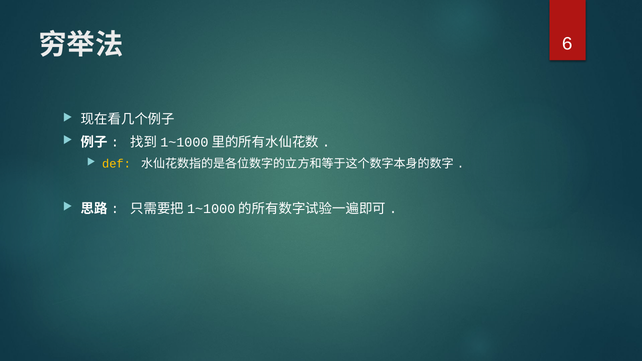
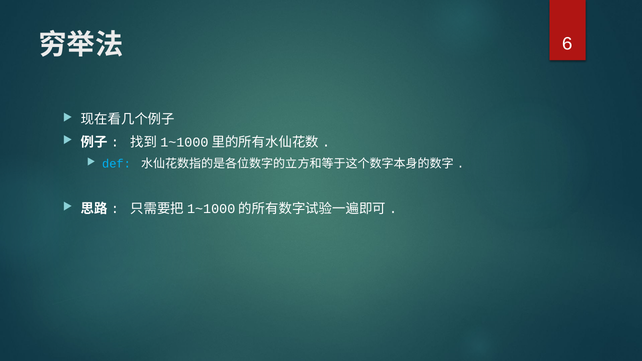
def colour: yellow -> light blue
